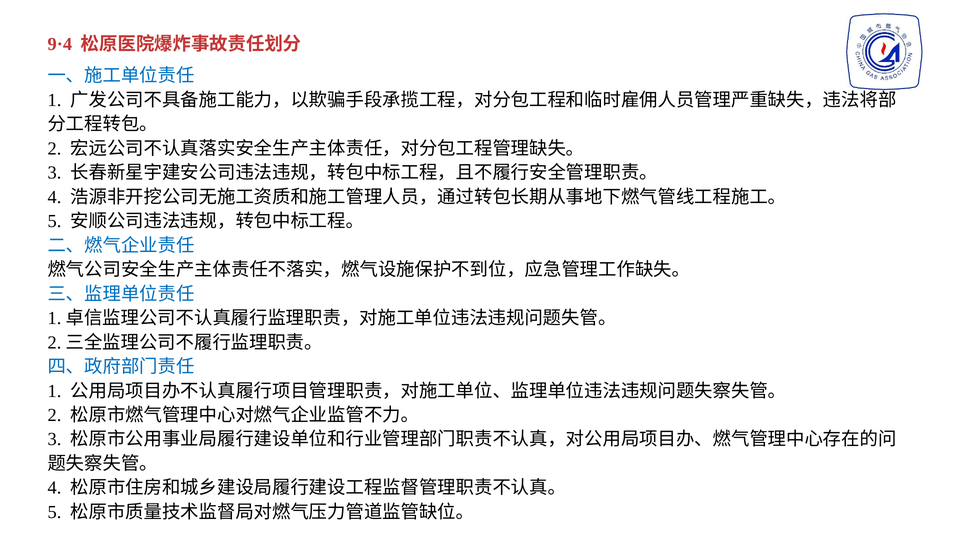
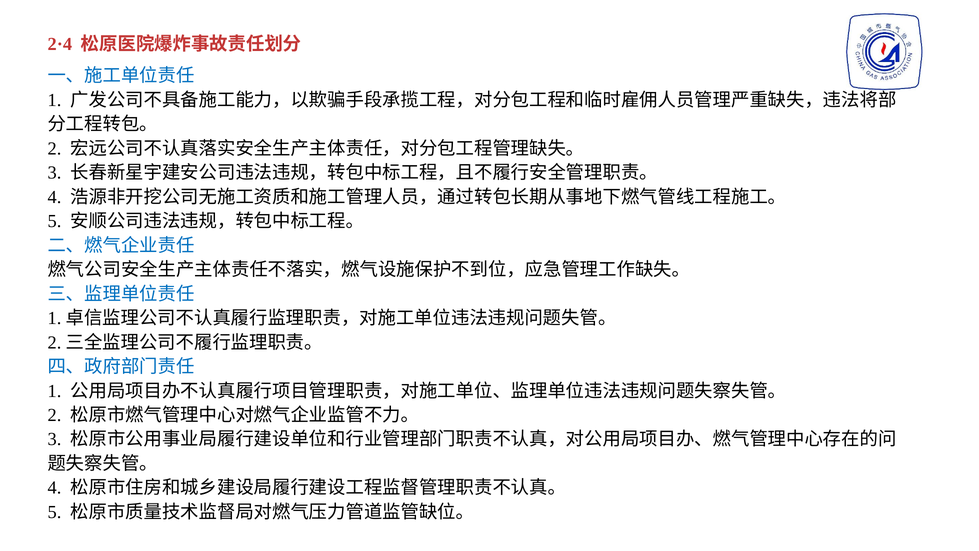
9·4: 9·4 -> 2·4
